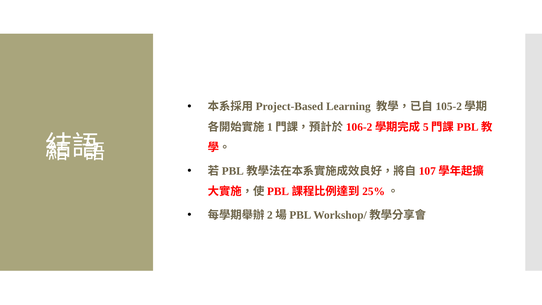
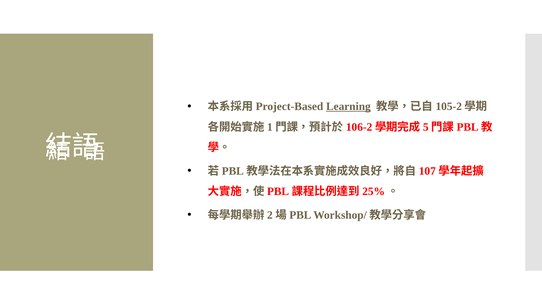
Learning underline: none -> present
